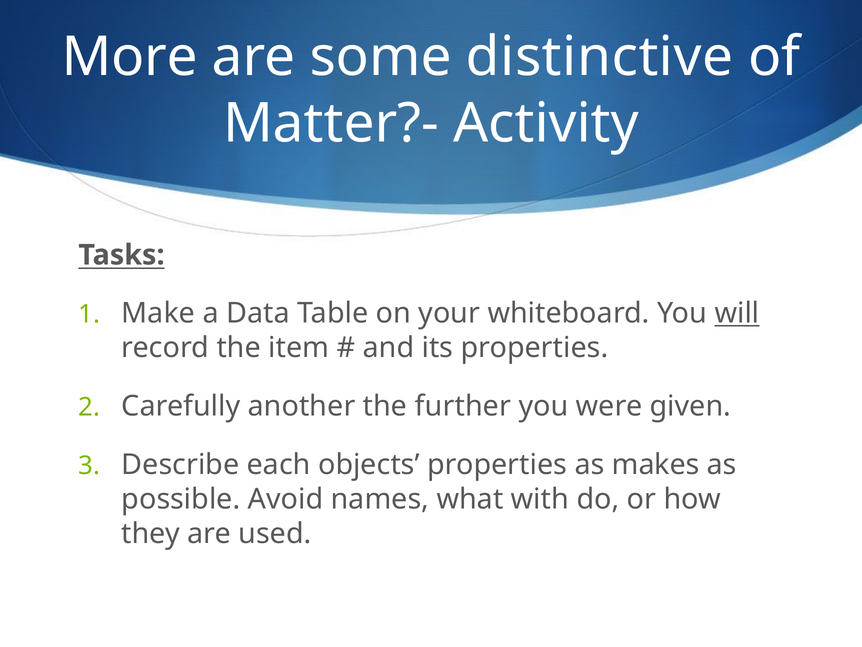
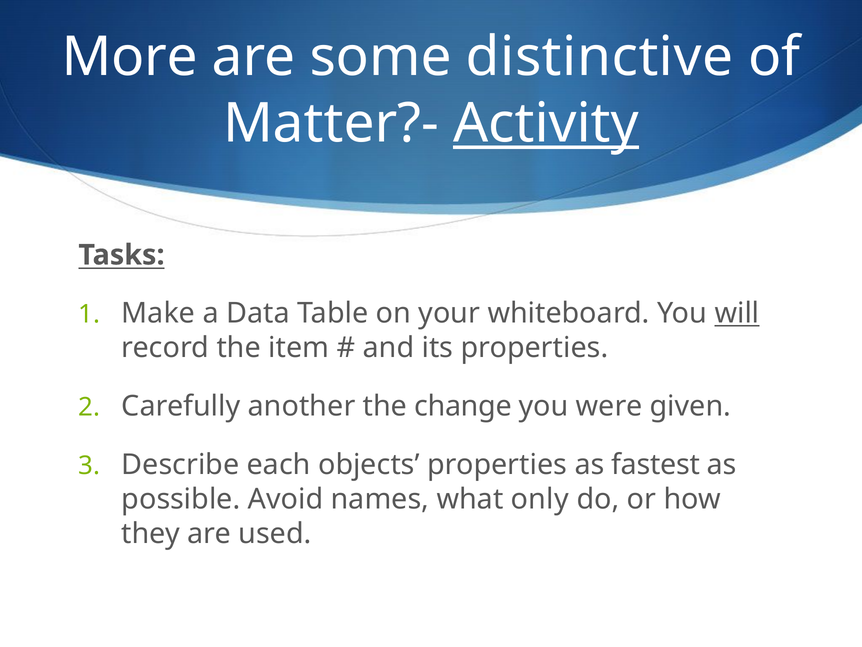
Activity underline: none -> present
further: further -> change
makes: makes -> fastest
with: with -> only
